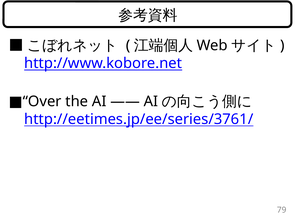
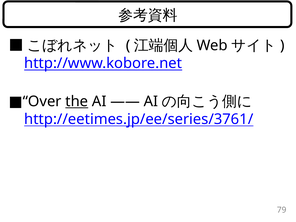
the underline: none -> present
